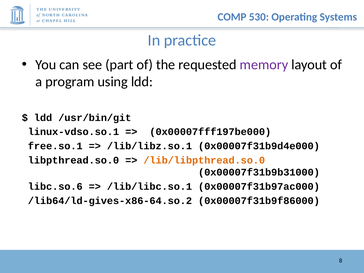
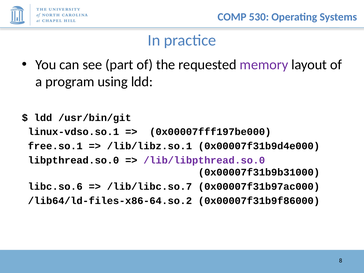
/lib/libpthread.so.0 colour: orange -> purple
/lib/libc.so.1: /lib/libc.so.1 -> /lib/libc.so.7
/lib64/ld-gives-x86-64.so.2: /lib64/ld-gives-x86-64.so.2 -> /lib64/ld-files-x86-64.so.2
